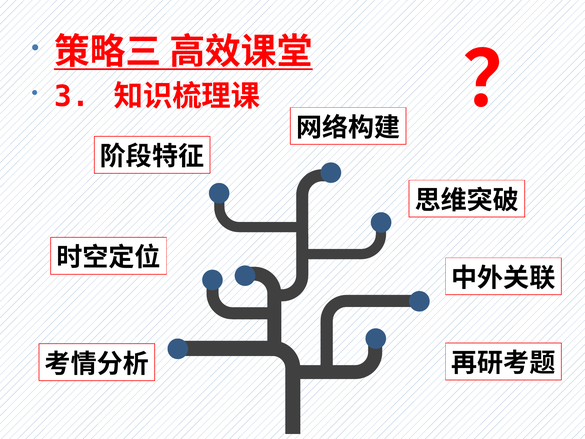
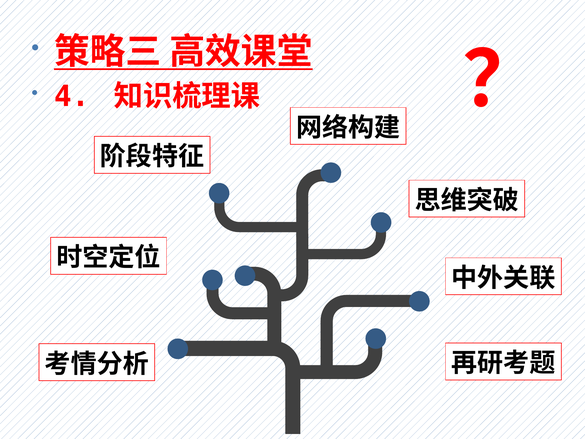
3: 3 -> 4
